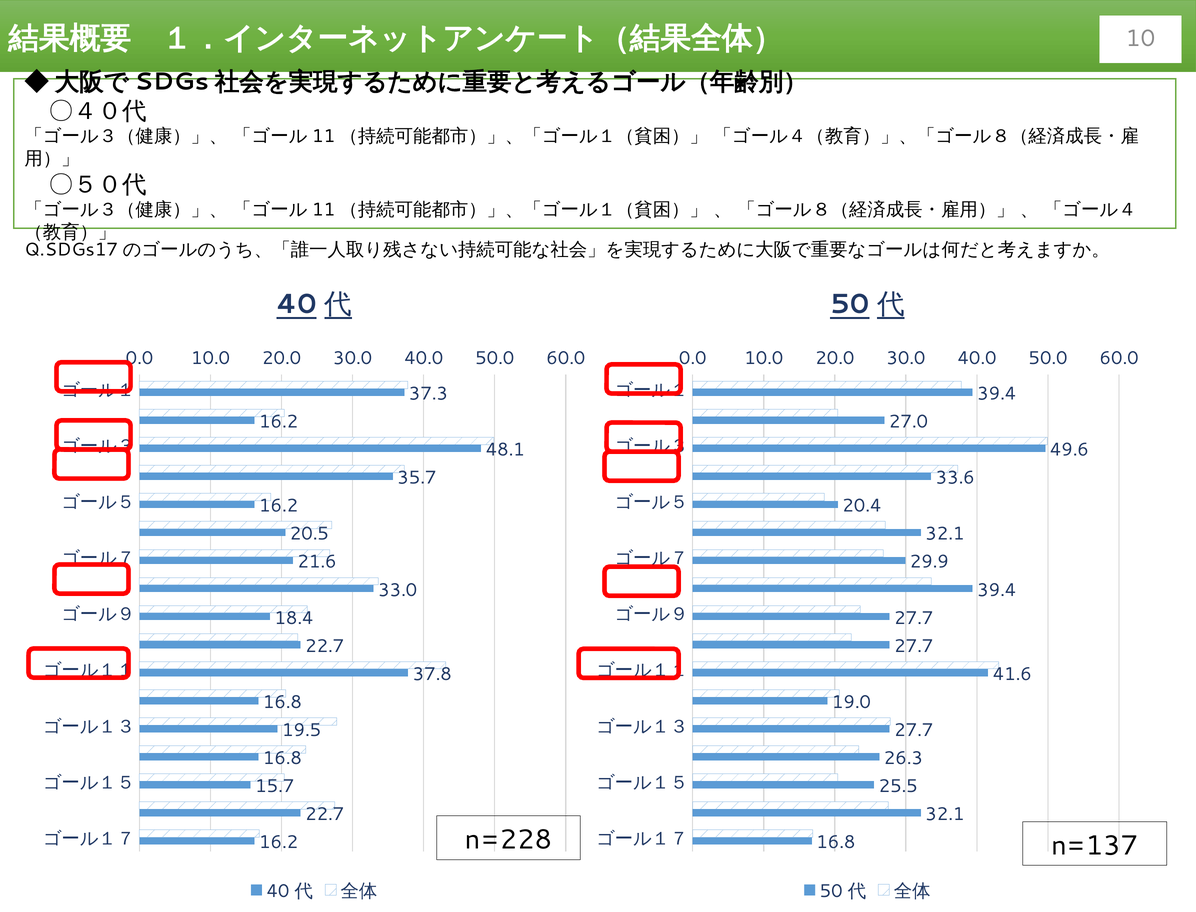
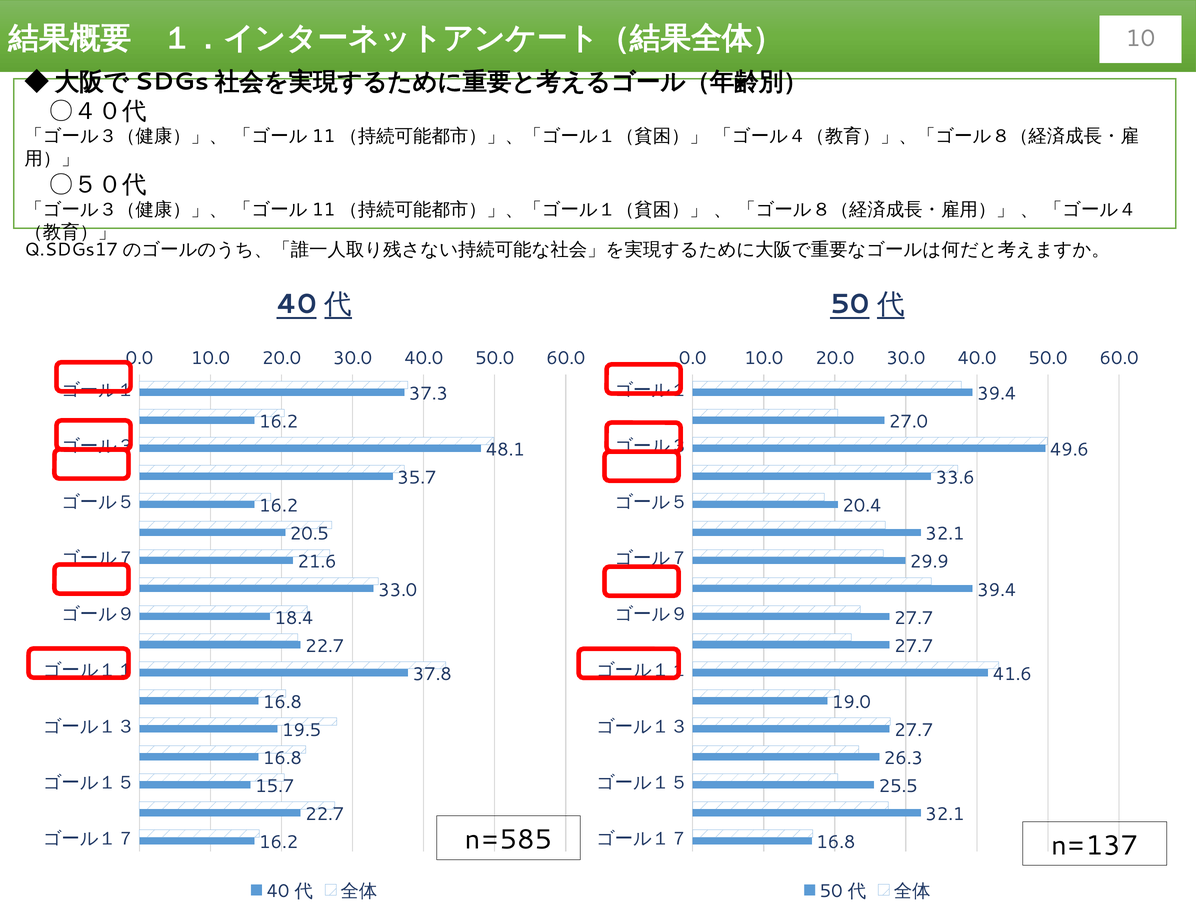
n=228: n=228 -> n=585
